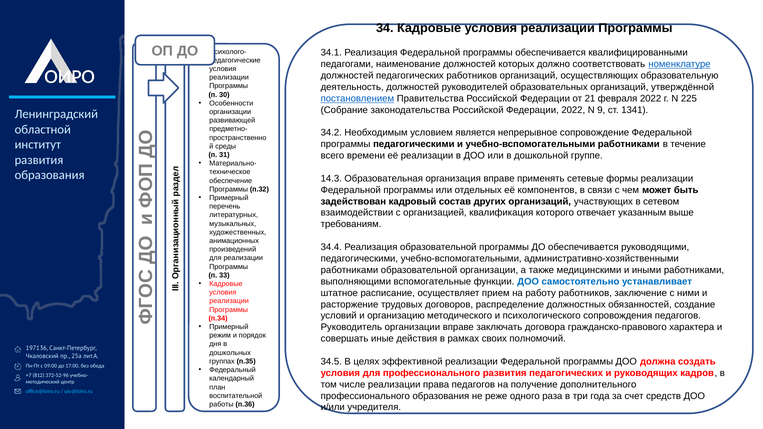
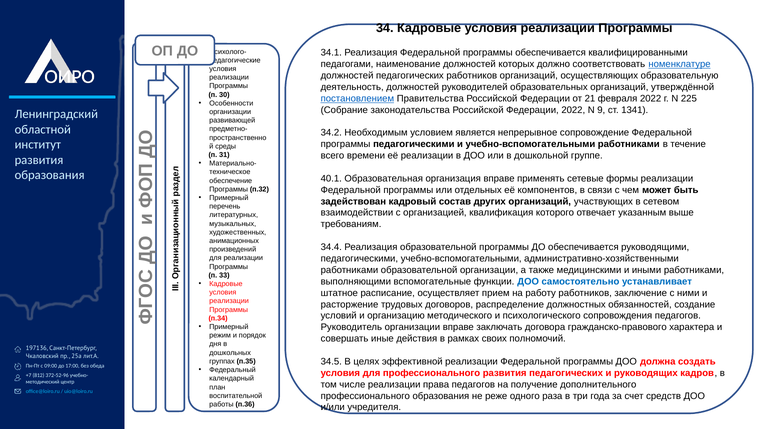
14.3: 14.3 -> 40.1
